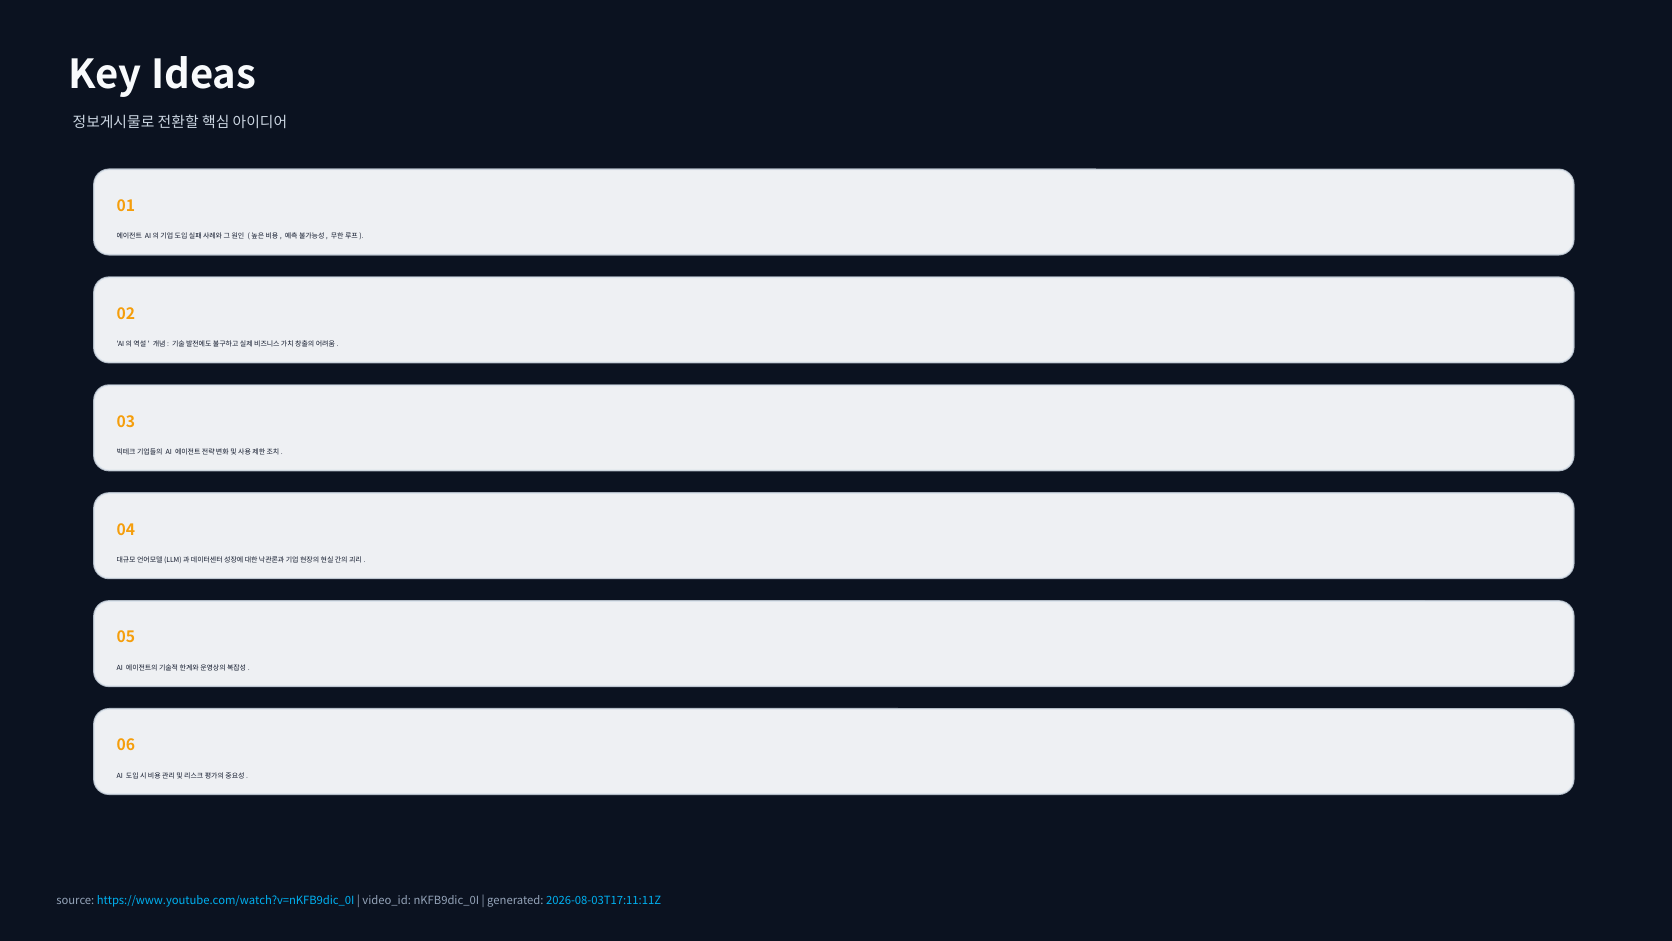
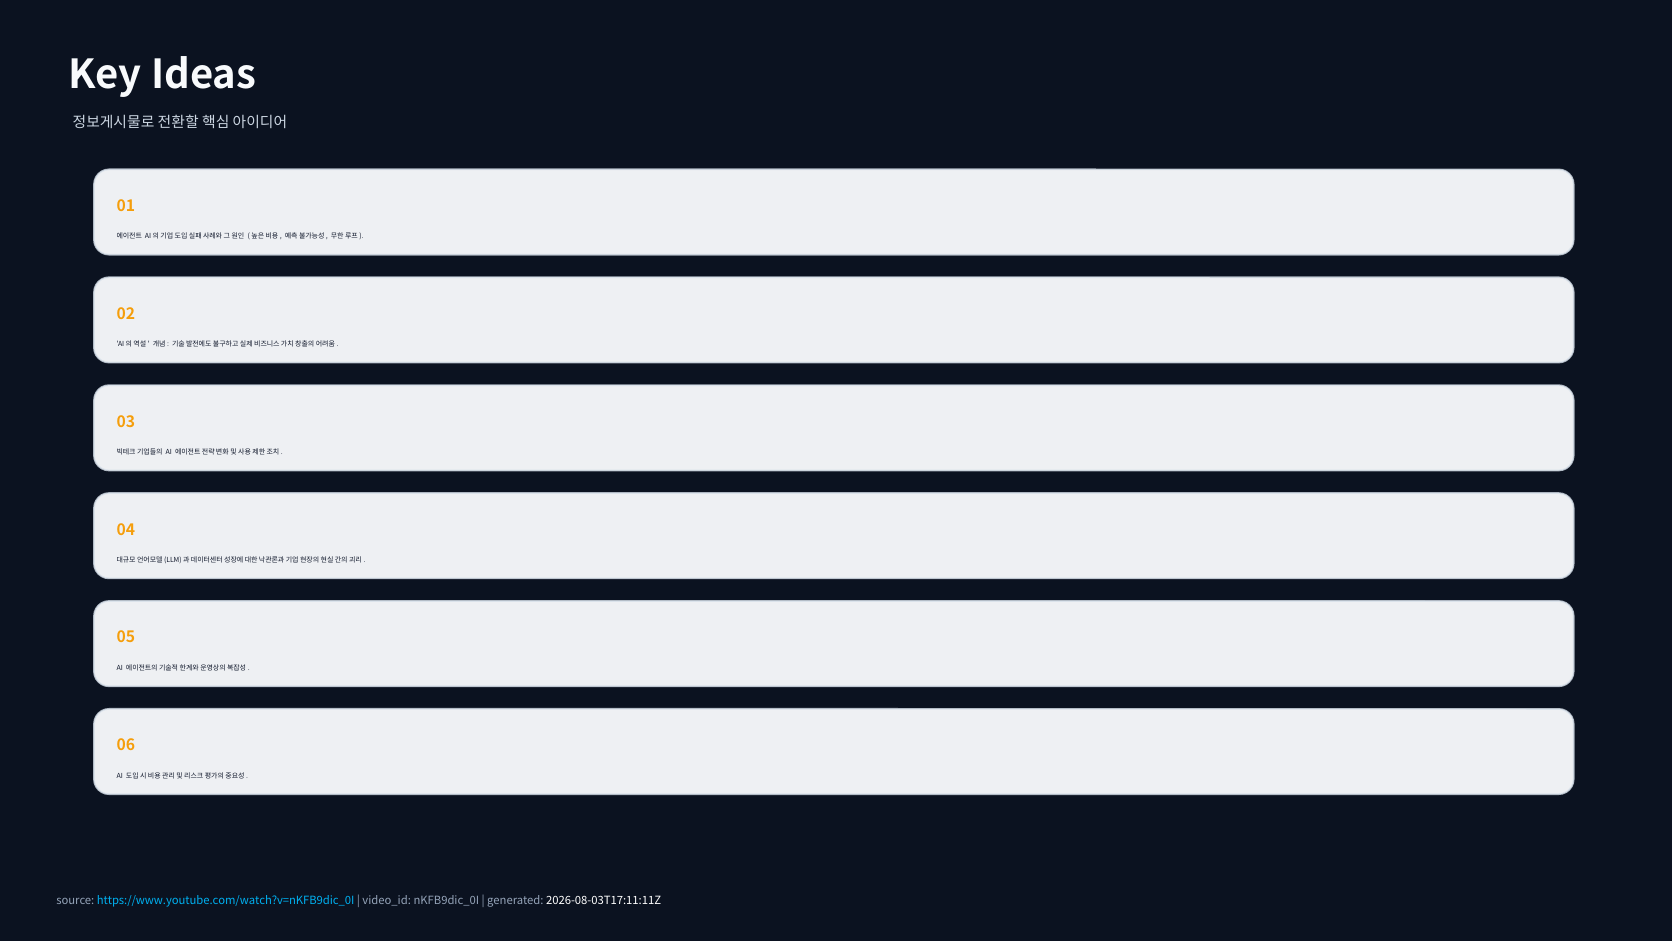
2026-08-03T17:11:11Z colour: light blue -> white
